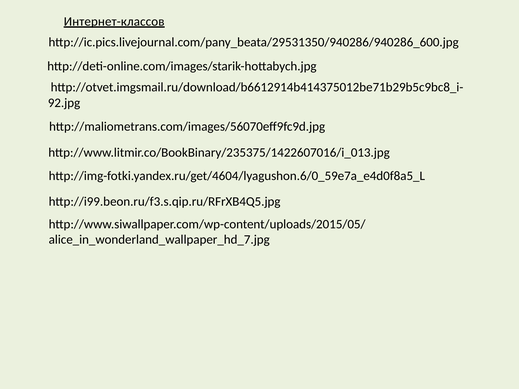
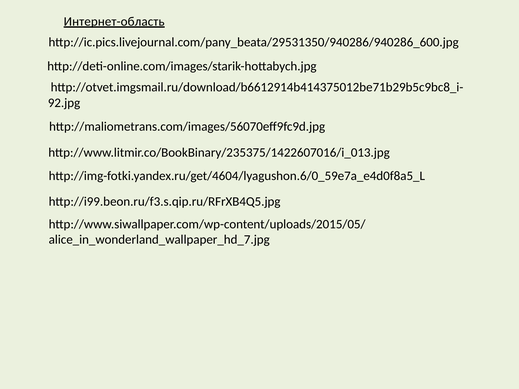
Интернет-классов: Интернет-классов -> Интернет-область
